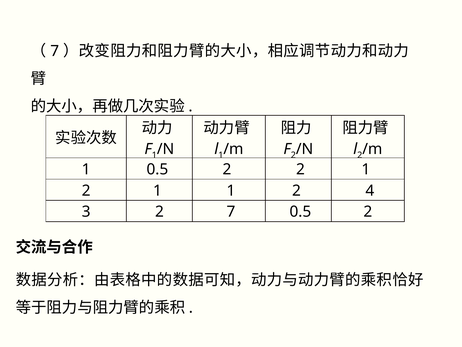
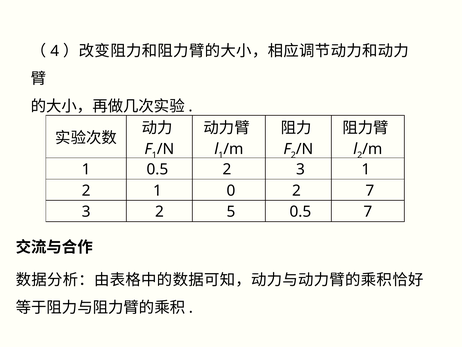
7 at (55, 51): 7 -> 4
2 2: 2 -> 3
1 1: 1 -> 0
2 4: 4 -> 7
2 7: 7 -> 5
2 at (368, 212): 2 -> 7
